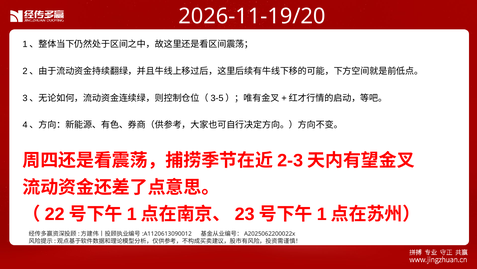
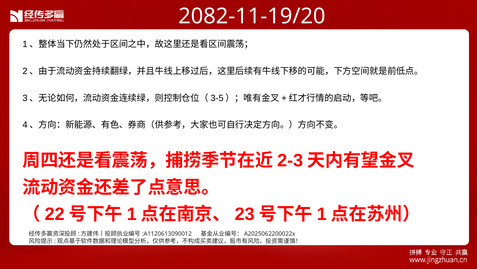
2026-11-19/20: 2026-11-19/20 -> 2082-11-19/20
